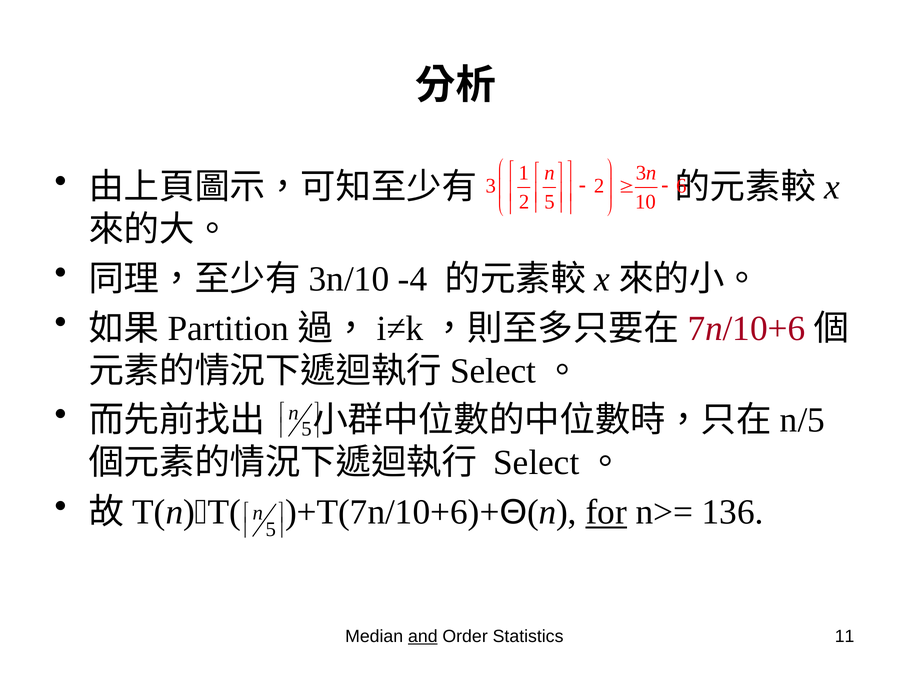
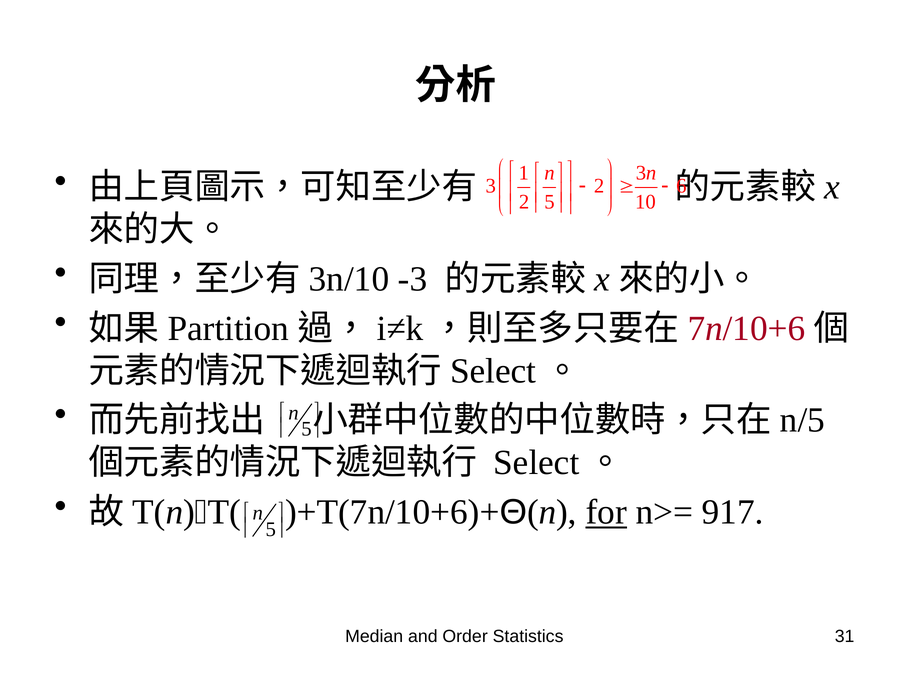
-4: -4 -> -3
136: 136 -> 917
and underline: present -> none
11: 11 -> 31
